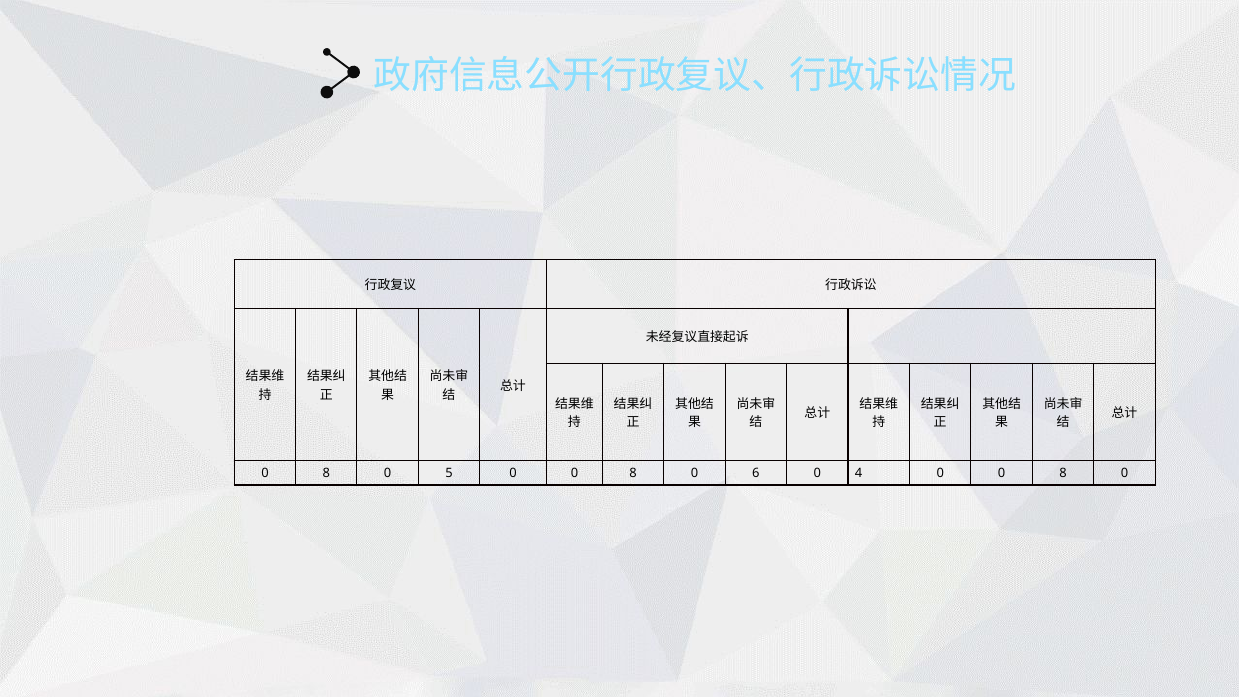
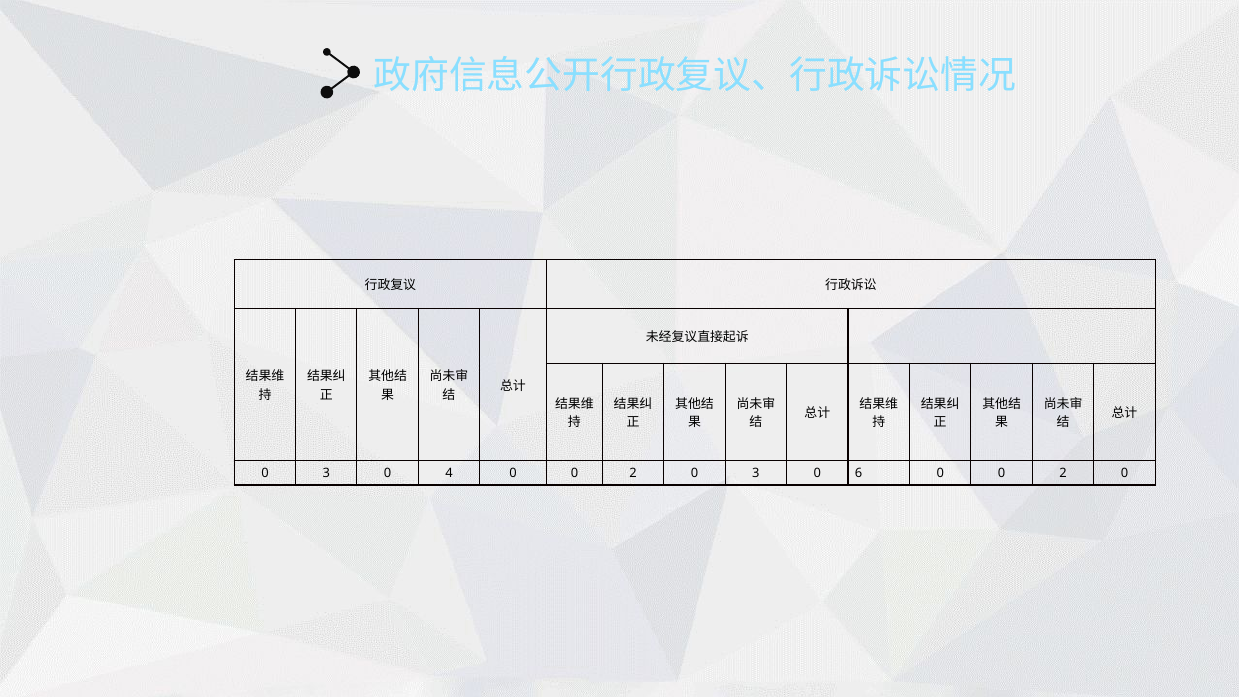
8 at (326, 474): 8 -> 3
5: 5 -> 4
8 at (633, 474): 8 -> 2
6 at (756, 474): 6 -> 3
4: 4 -> 6
8 at (1063, 474): 8 -> 2
